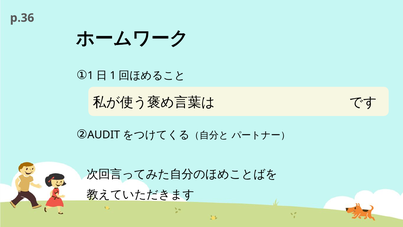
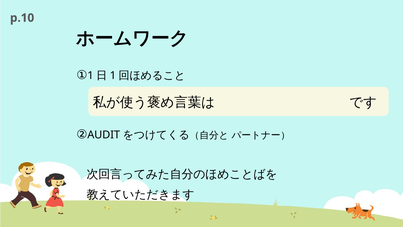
p.36: p.36 -> p.10
